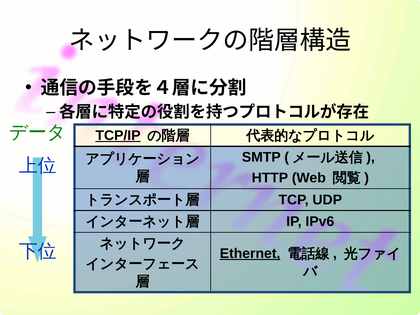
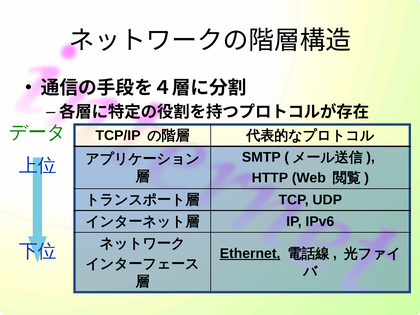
TCP/IP underline: present -> none
